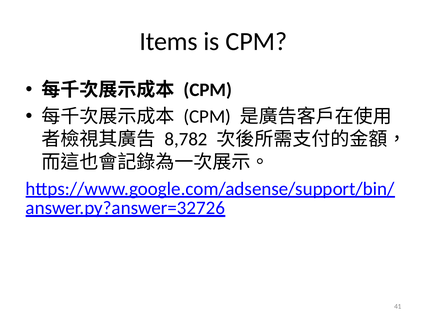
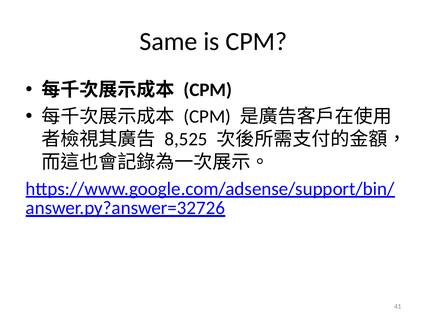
Items: Items -> Same
8,782: 8,782 -> 8,525
